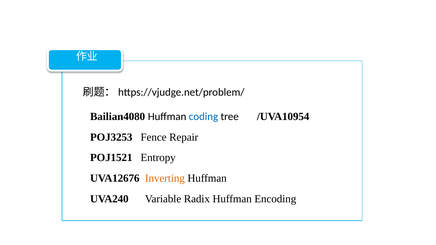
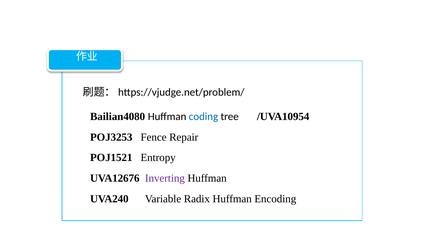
Inverting colour: orange -> purple
